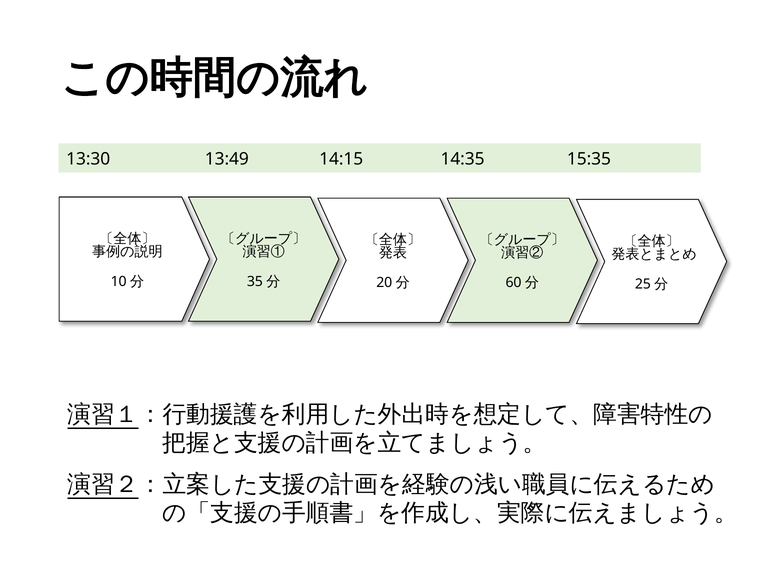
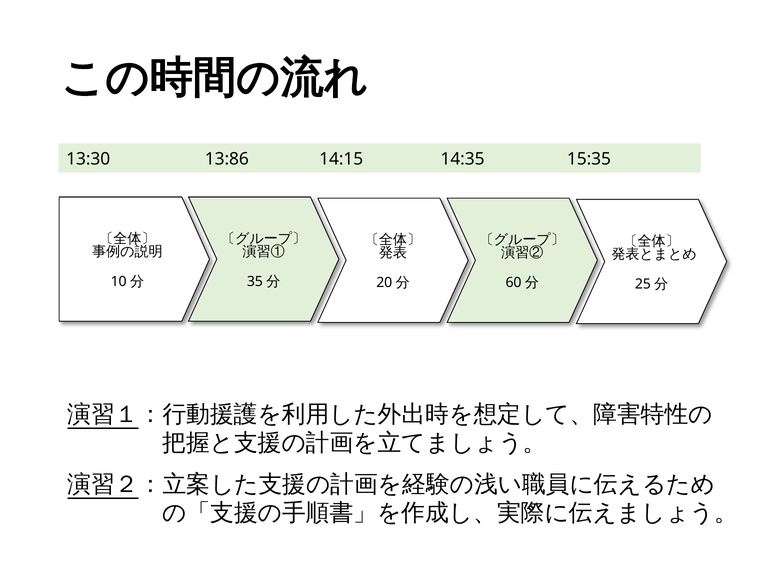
13:49: 13:49 -> 13:86
